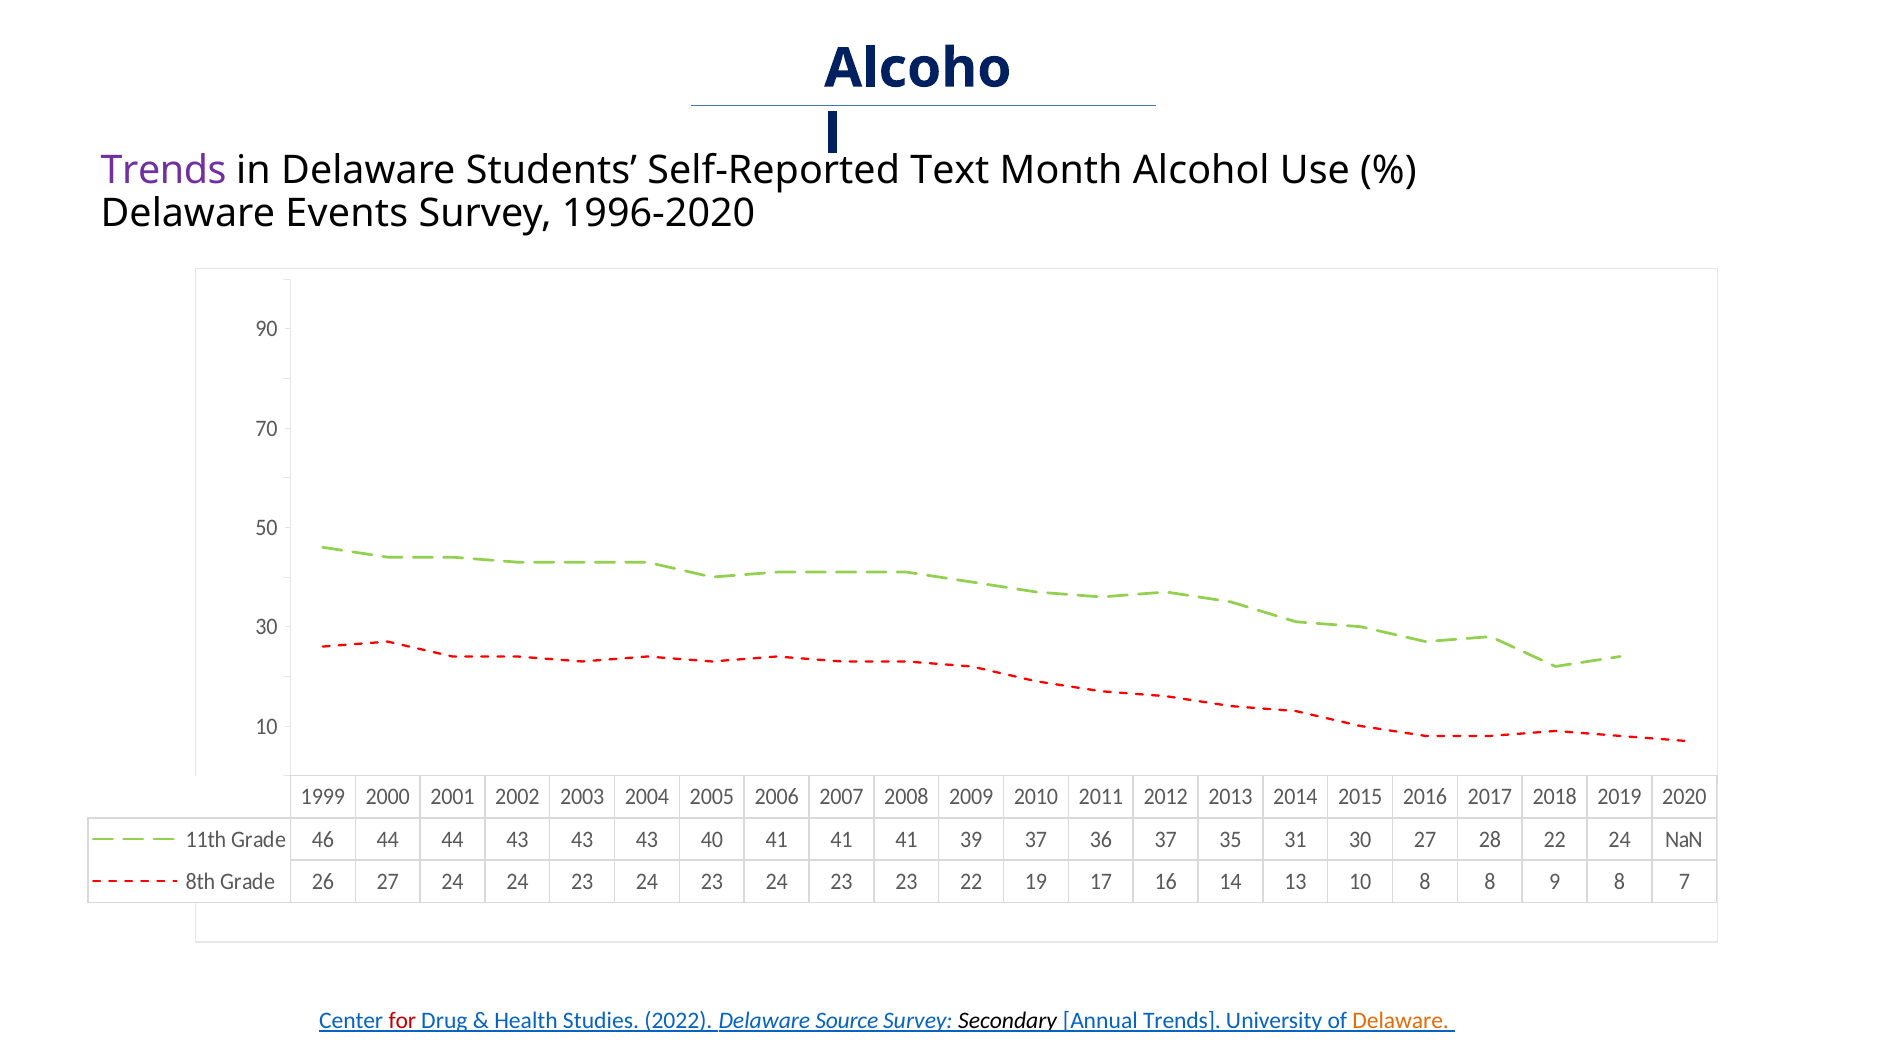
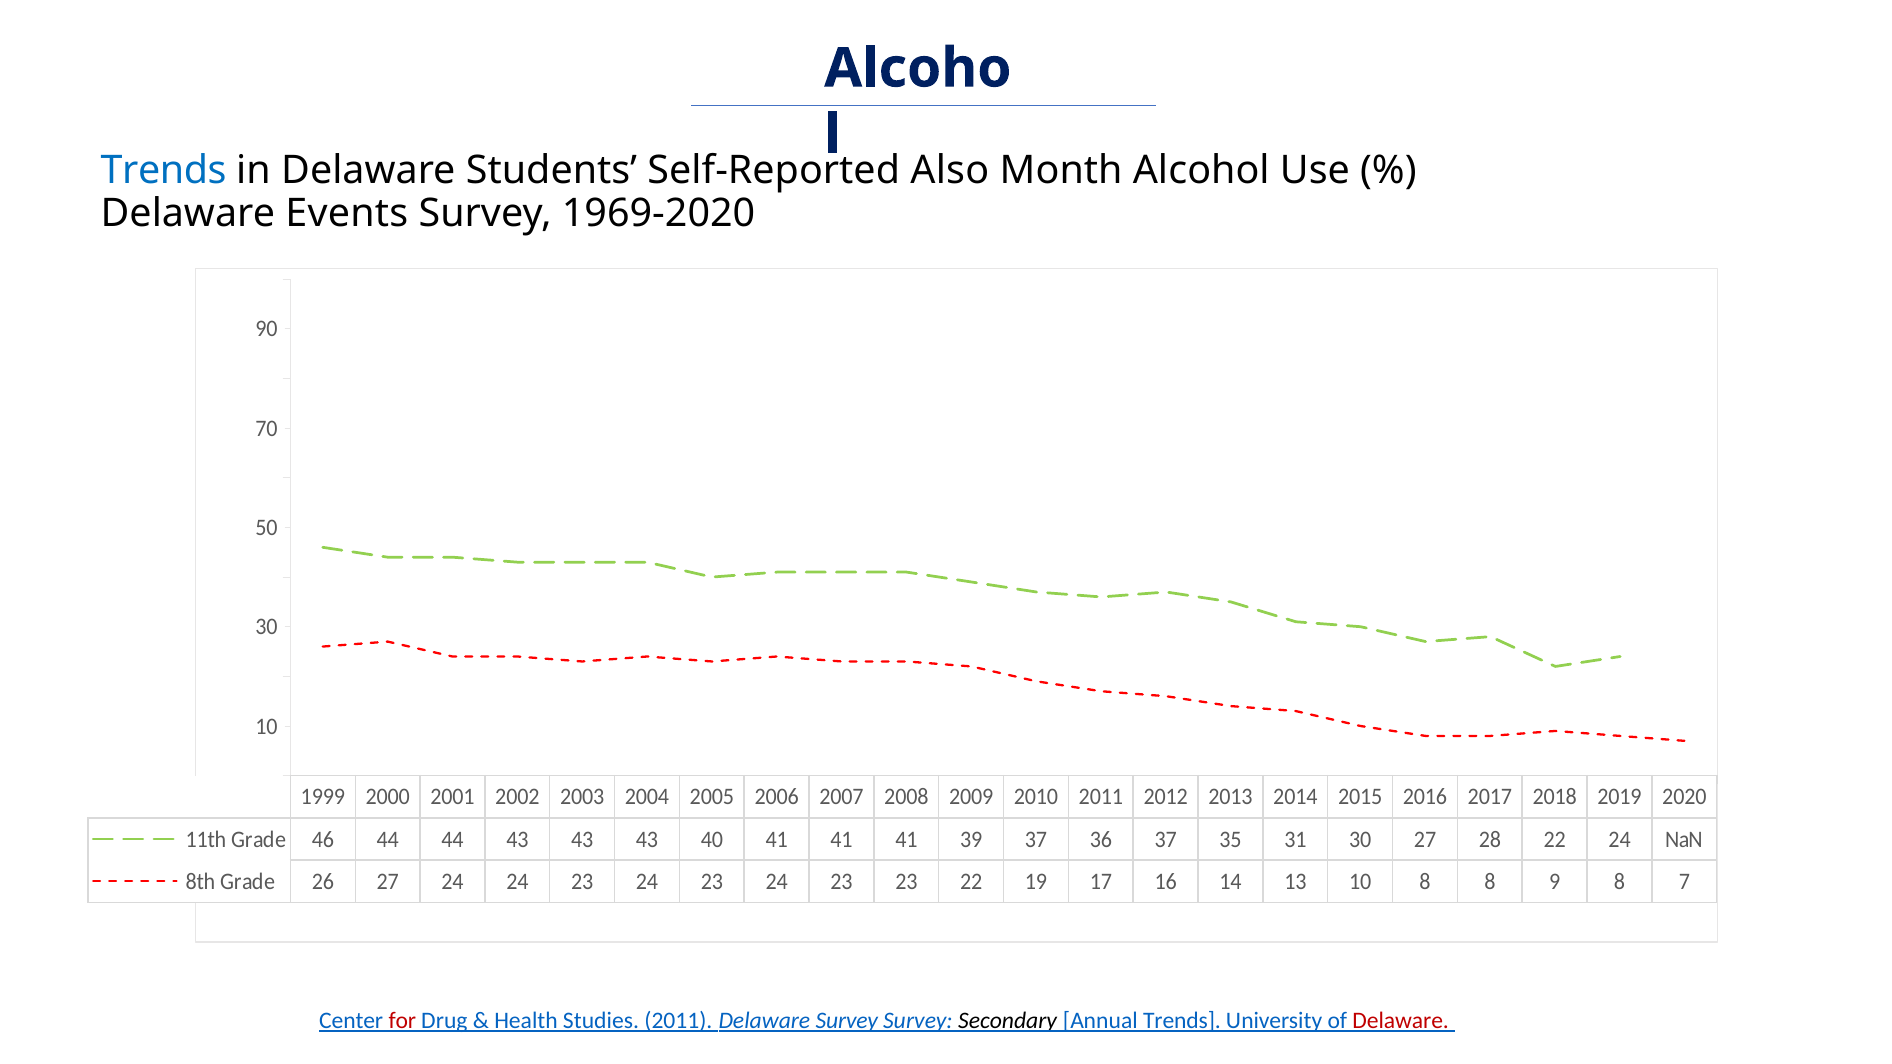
Trends at (164, 171) colour: purple -> blue
Text: Text -> Also
1996-2020: 1996-2020 -> 1969-2020
Studies 2022: 2022 -> 2011
Delaware Source: Source -> Survey
Delaware at (1401, 1021) colour: orange -> red
